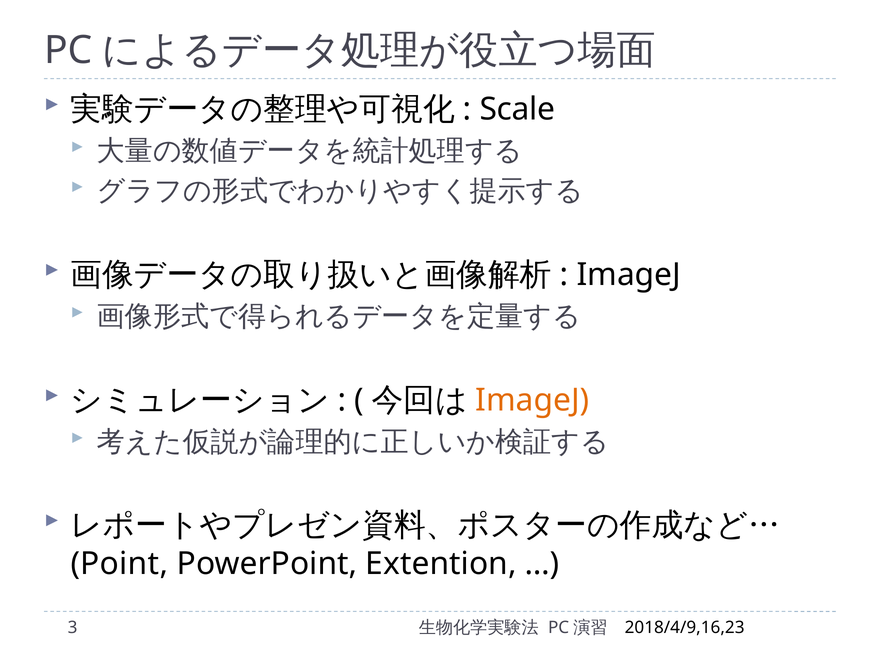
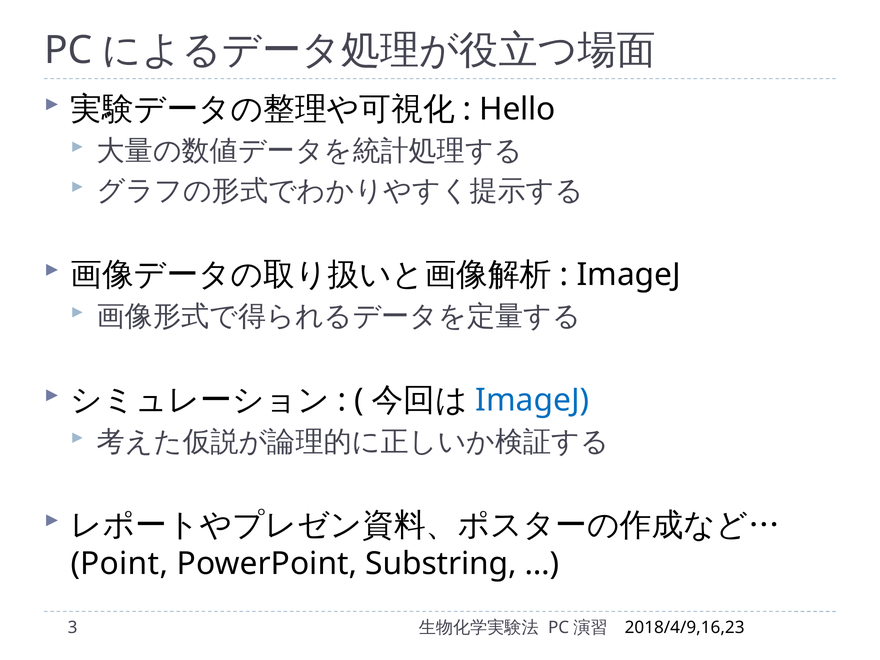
Scale: Scale -> Hello
ImageJ at (532, 400) colour: orange -> blue
Extention: Extention -> Substring
